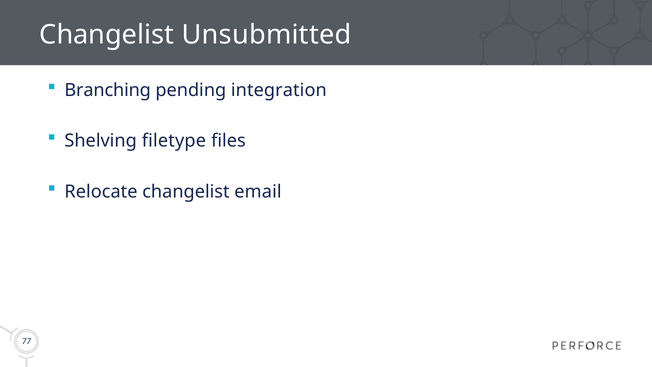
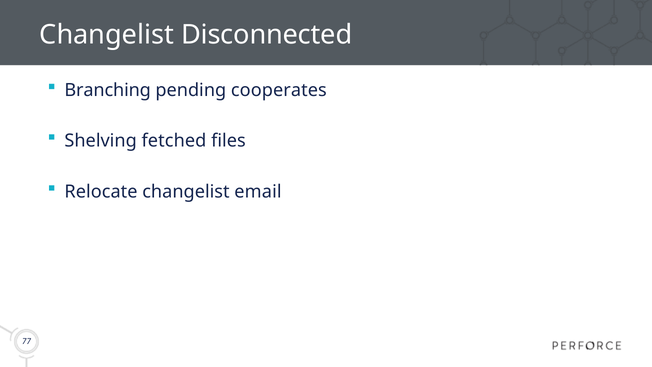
Unsubmitted: Unsubmitted -> Disconnected
integration: integration -> cooperates
filetype: filetype -> fetched
